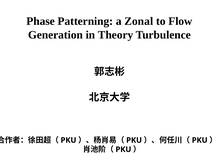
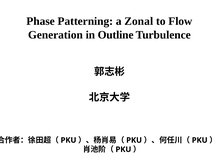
Theory: Theory -> Outline
